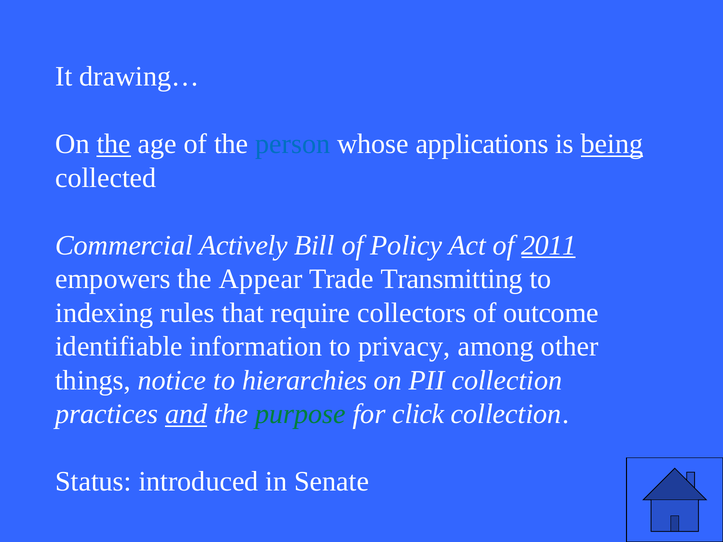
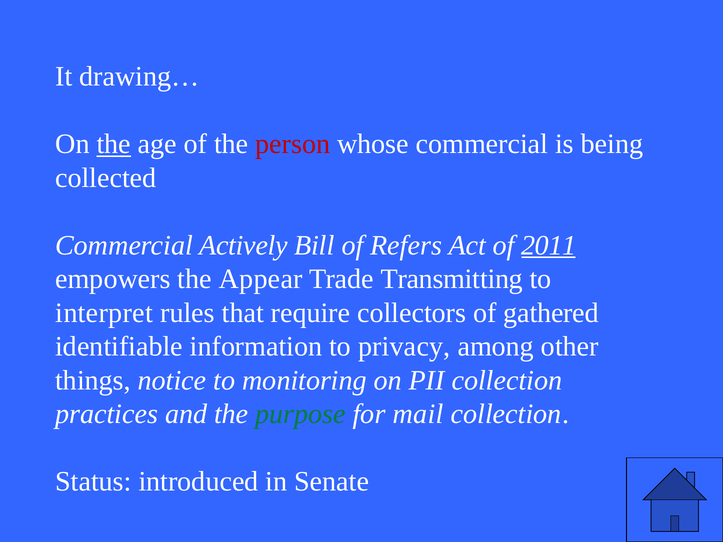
person colour: blue -> red
whose applications: applications -> commercial
being underline: present -> none
Policy: Policy -> Refers
indexing: indexing -> interpret
outcome: outcome -> gathered
hierarchies: hierarchies -> monitoring
and underline: present -> none
click: click -> mail
